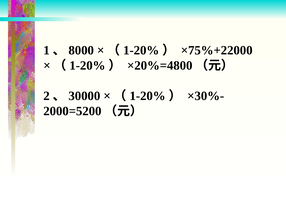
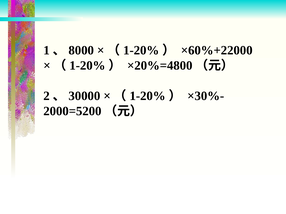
×75%+22000: ×75%+22000 -> ×60%+22000
